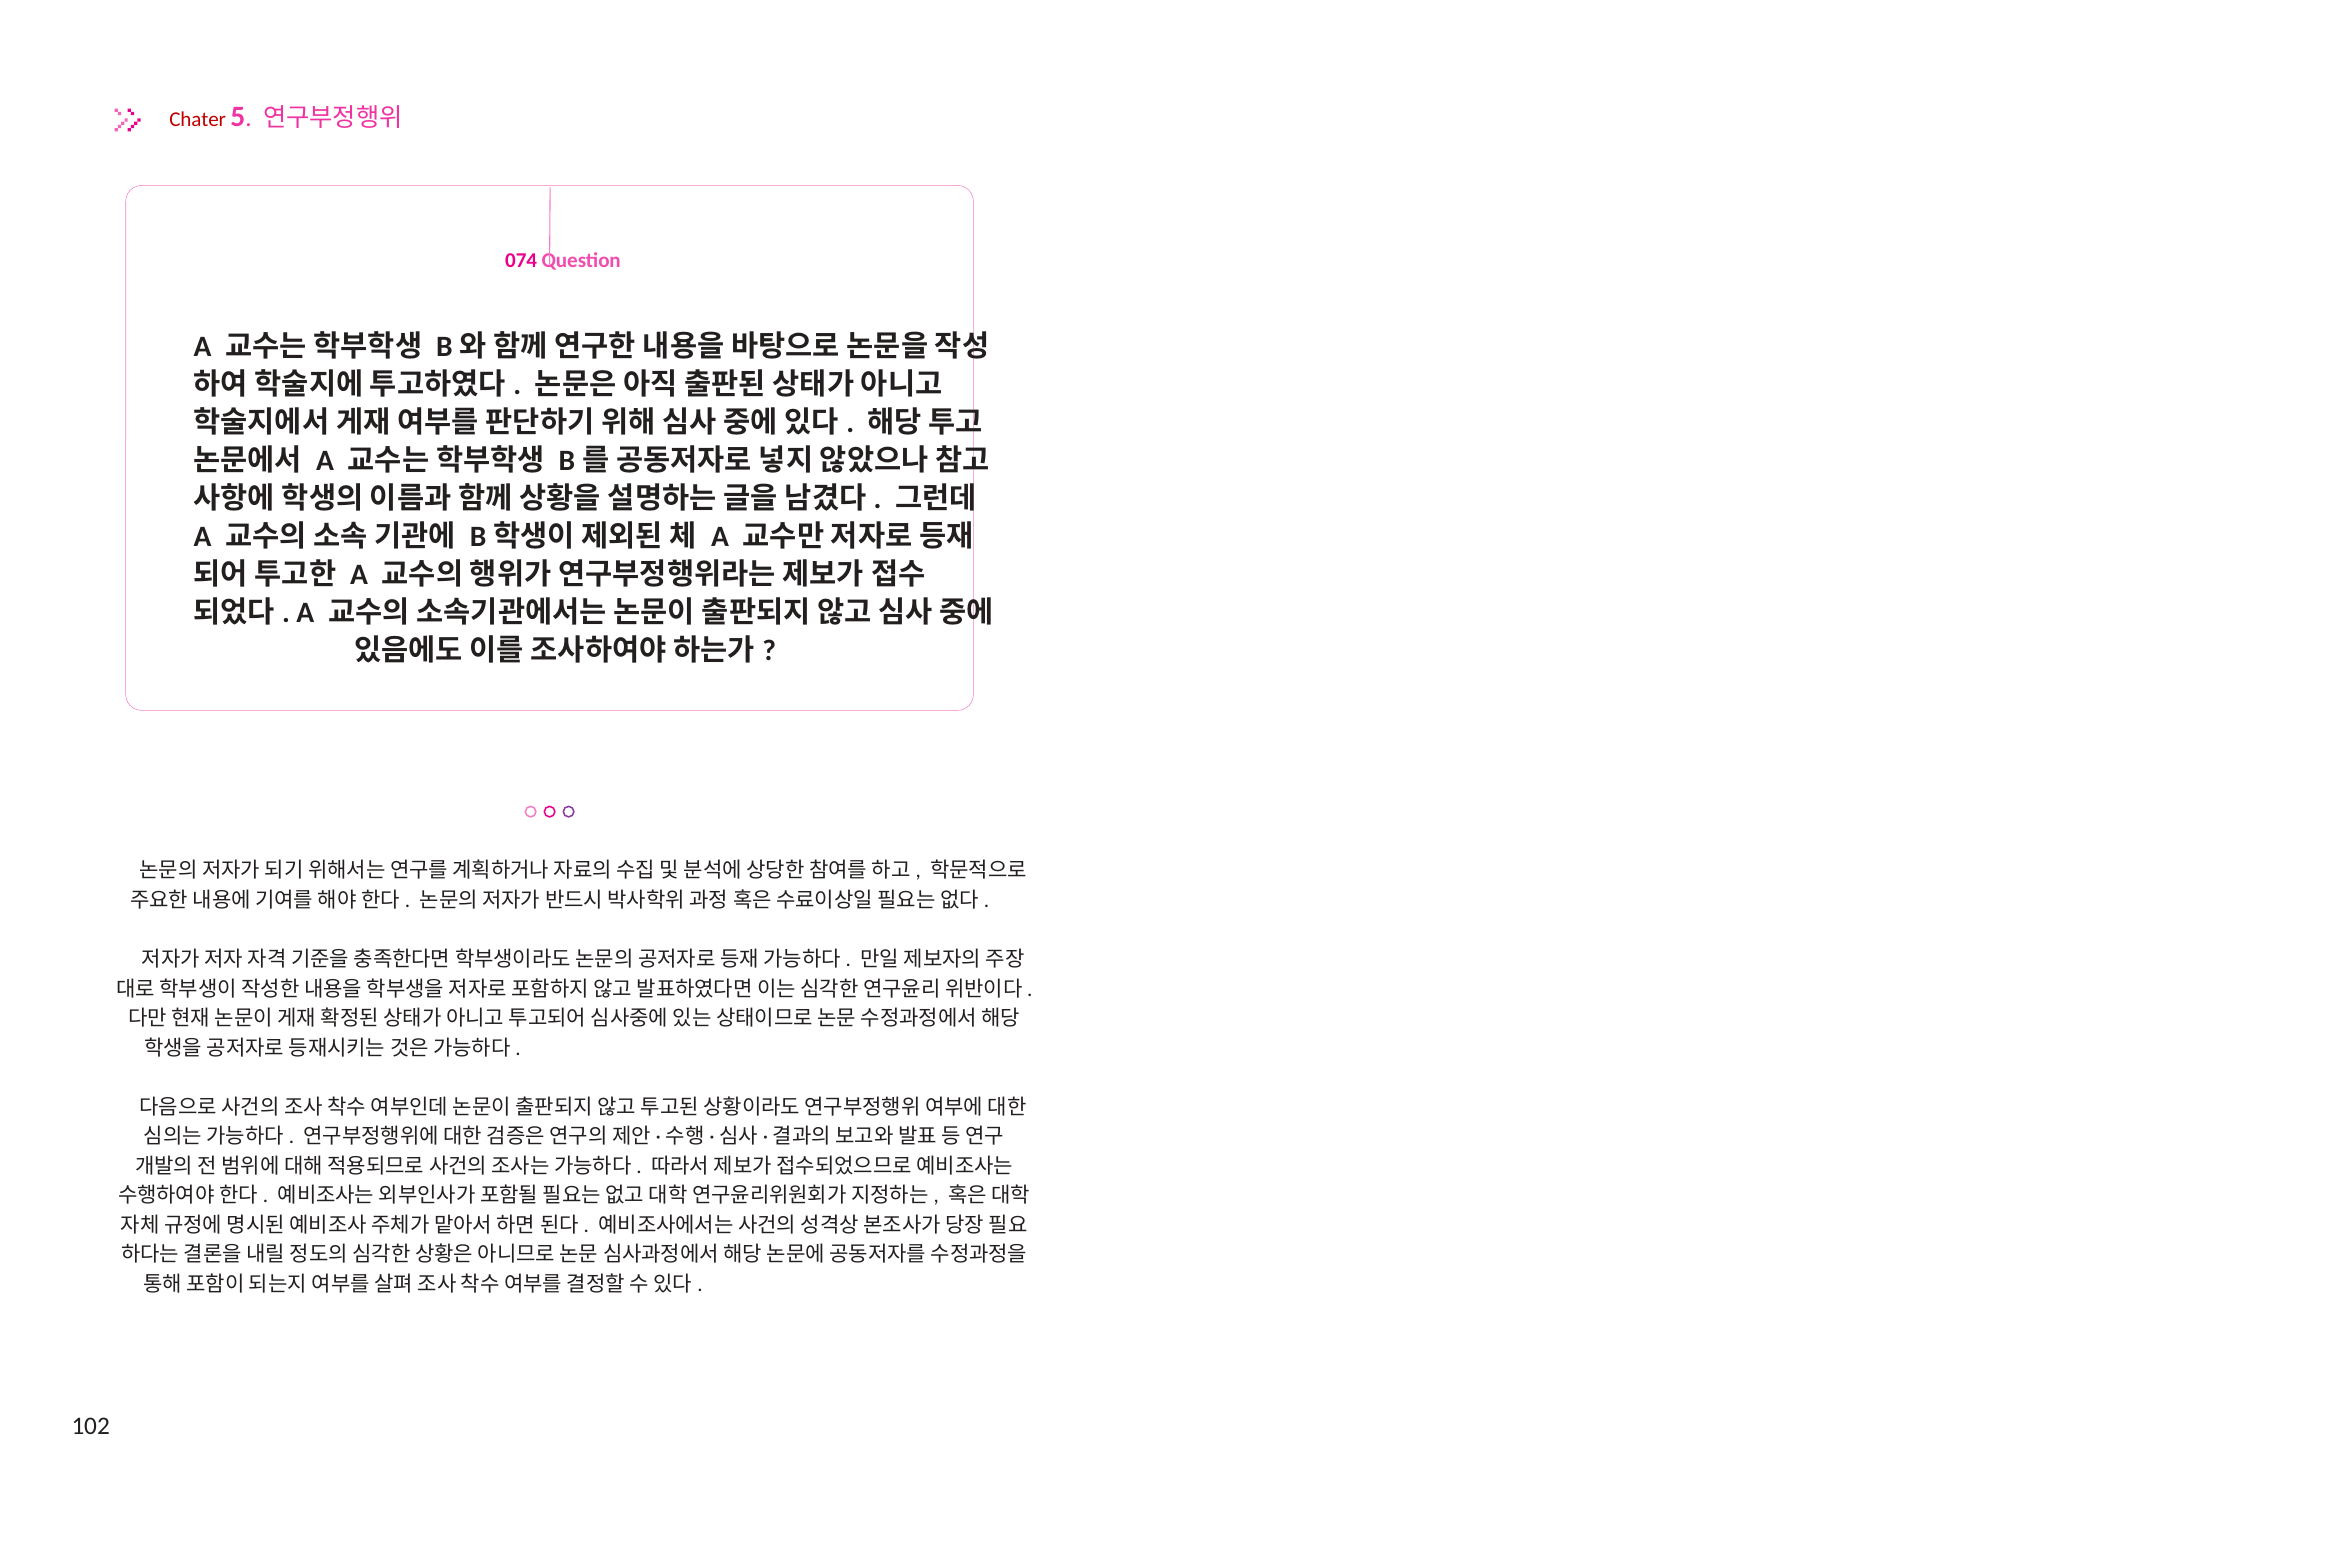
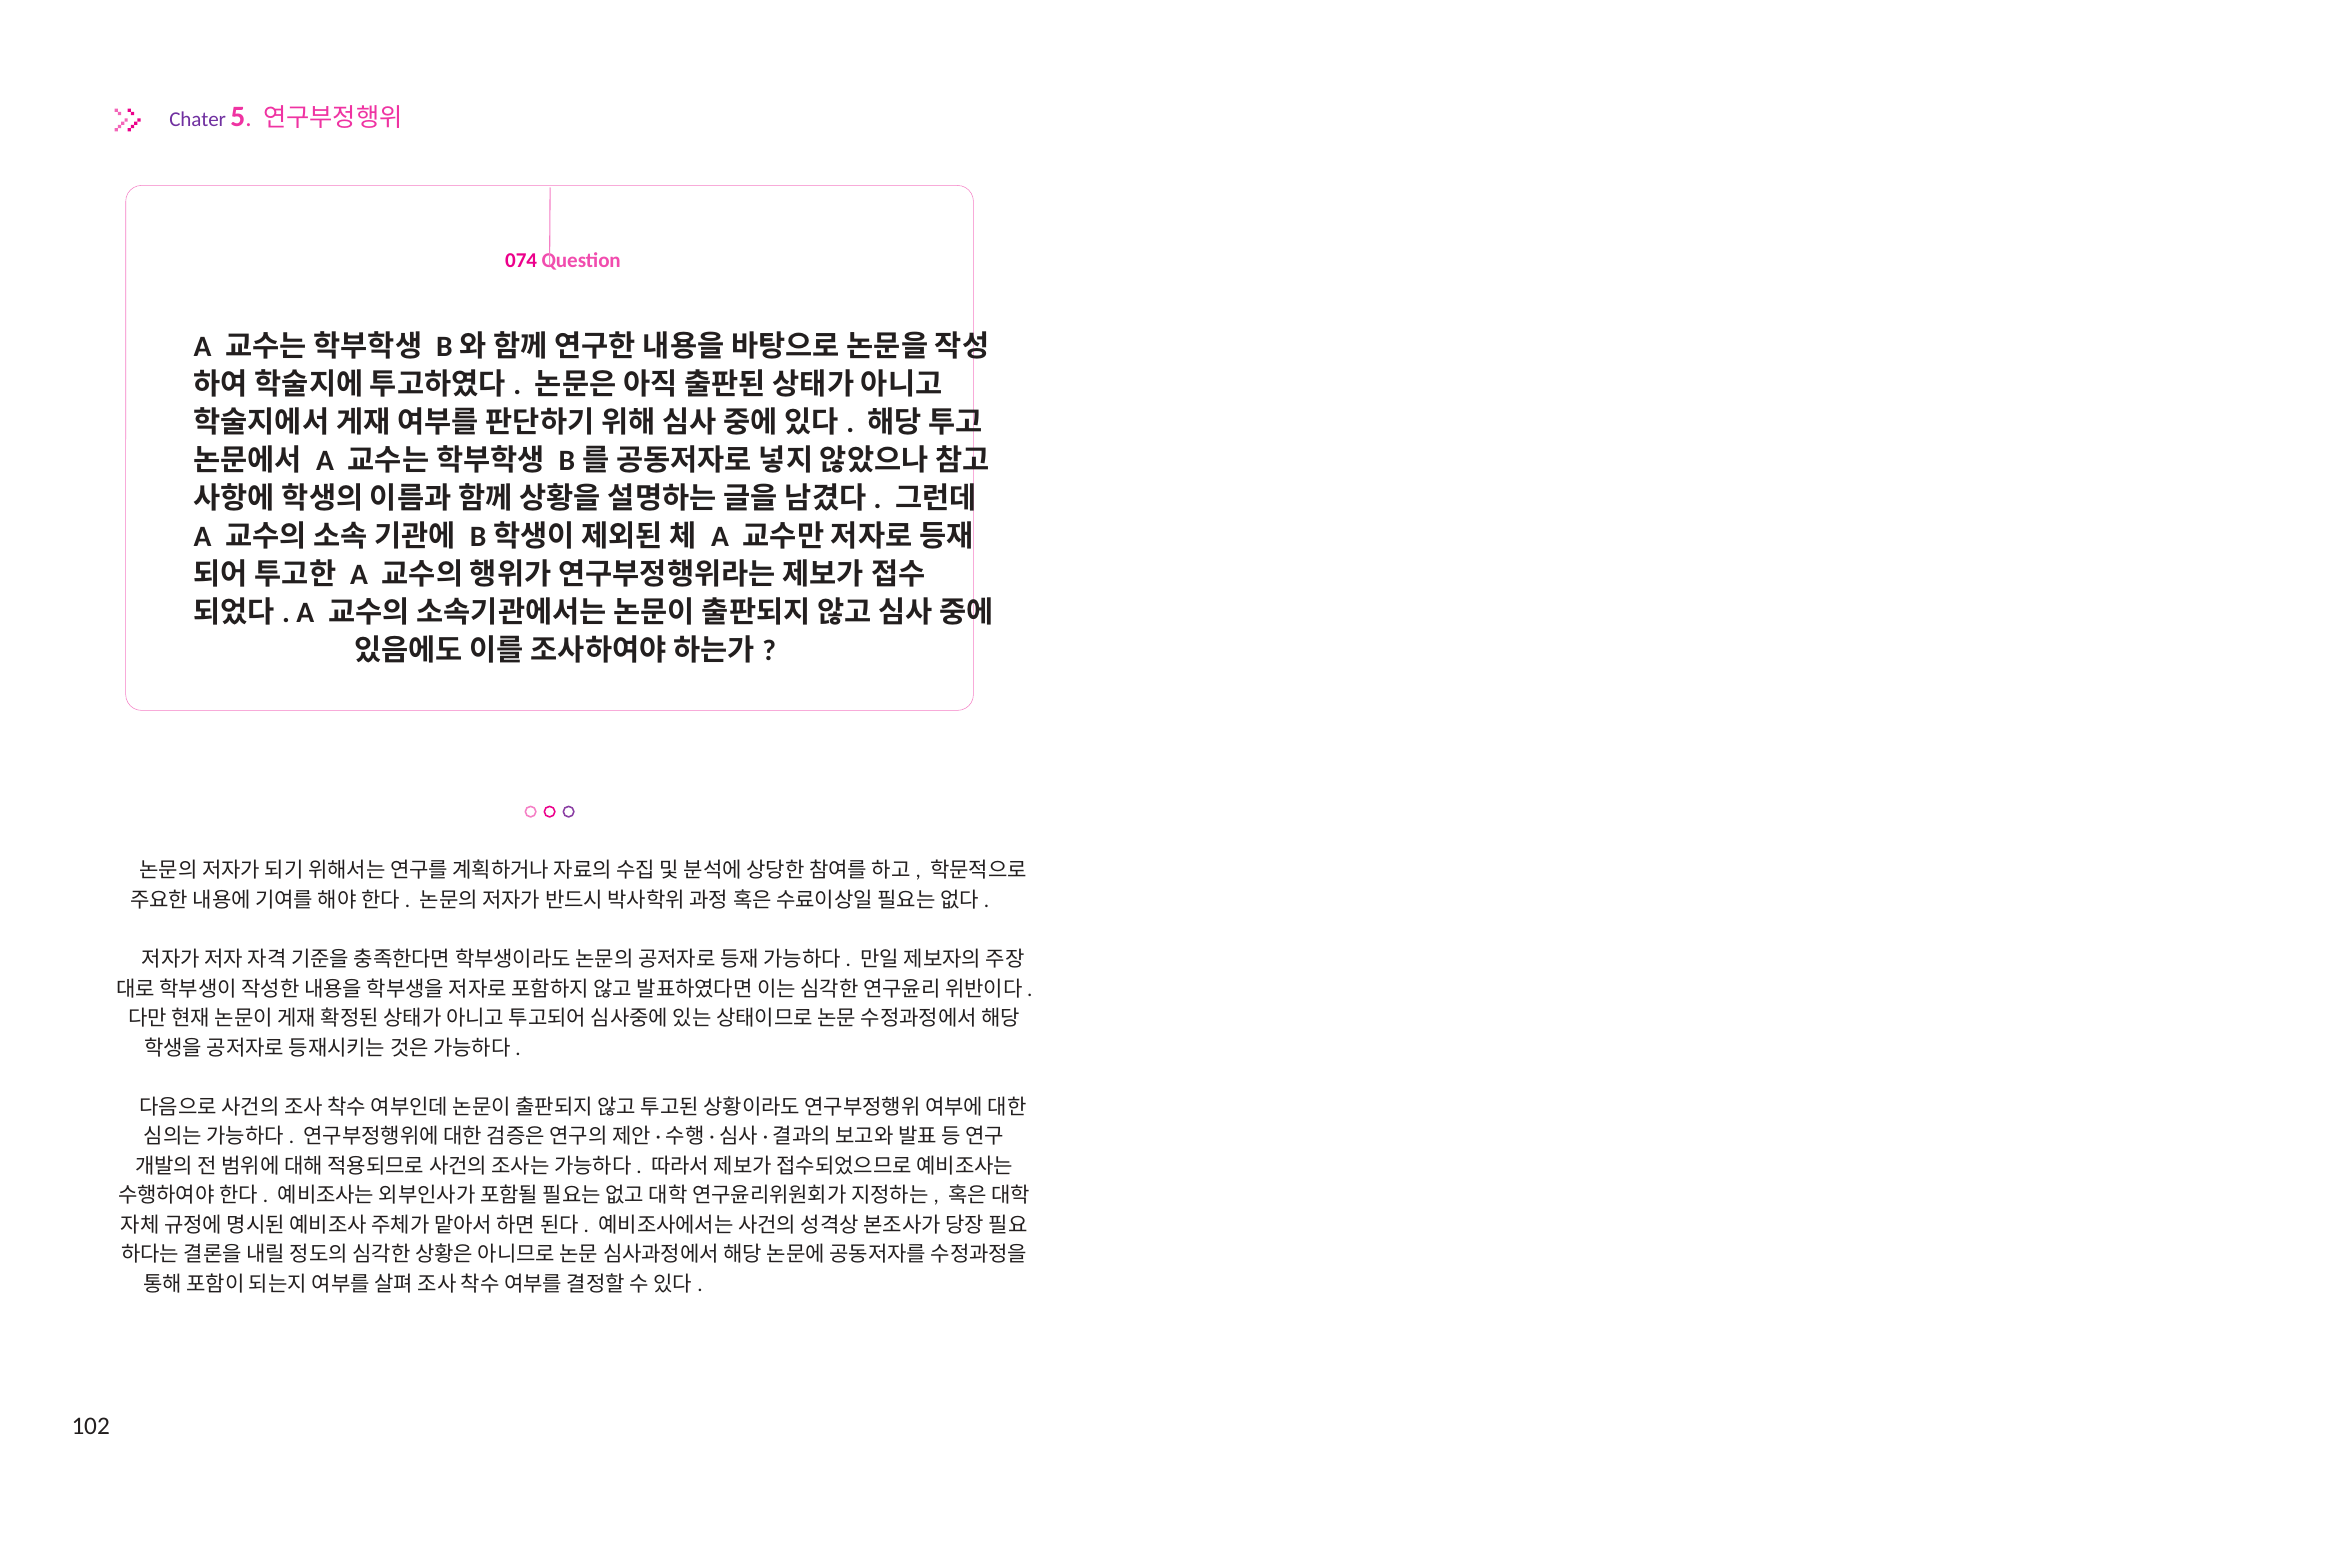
Chater colour: red -> purple
